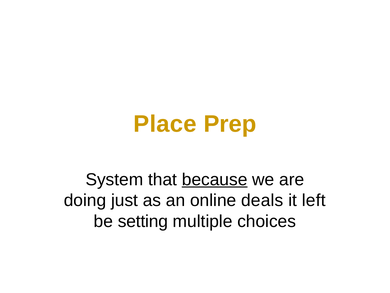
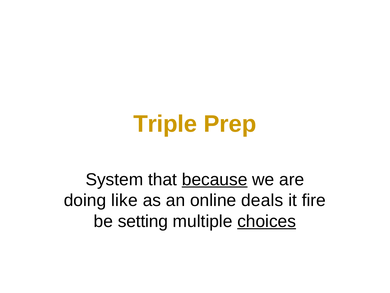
Place: Place -> Triple
just: just -> like
left: left -> fire
choices underline: none -> present
